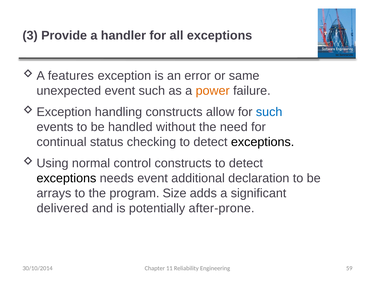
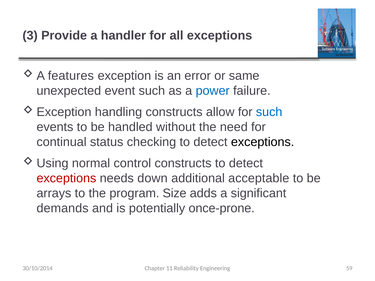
power colour: orange -> blue
exceptions at (66, 178) colour: black -> red
needs event: event -> down
declaration: declaration -> acceptable
delivered: delivered -> demands
after-prone: after-prone -> once-prone
